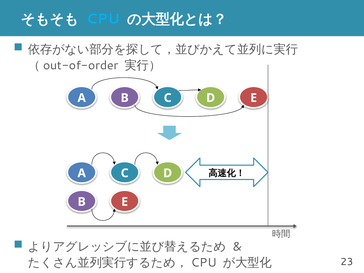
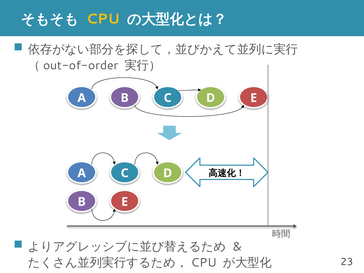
CPU colour: light blue -> yellow
